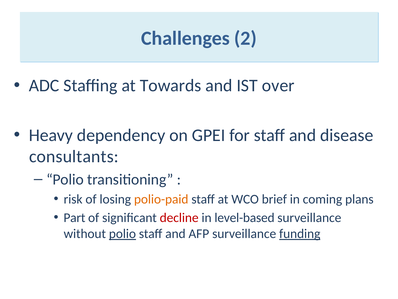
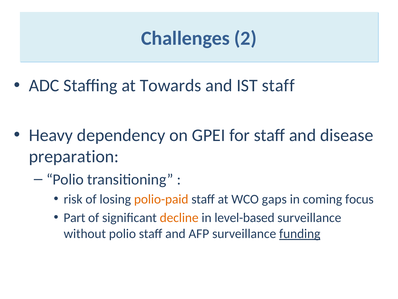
IST over: over -> staff
consultants: consultants -> preparation
brief: brief -> gaps
plans: plans -> focus
decline colour: red -> orange
polio at (122, 233) underline: present -> none
